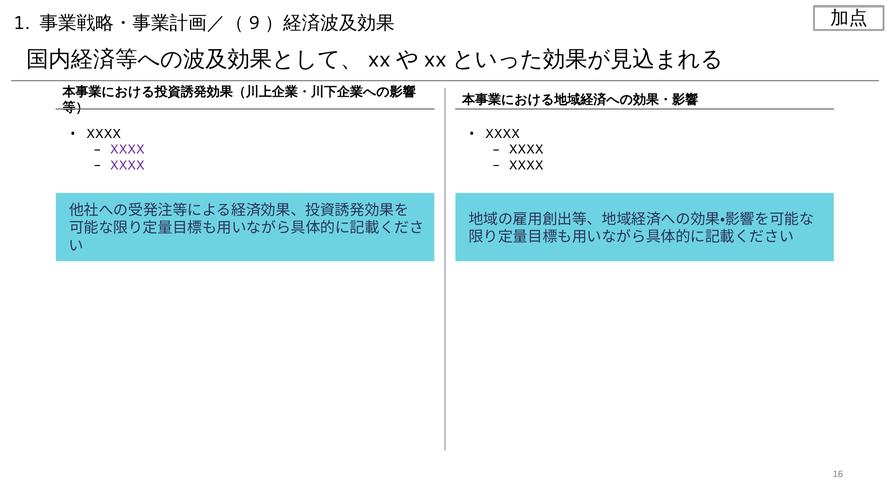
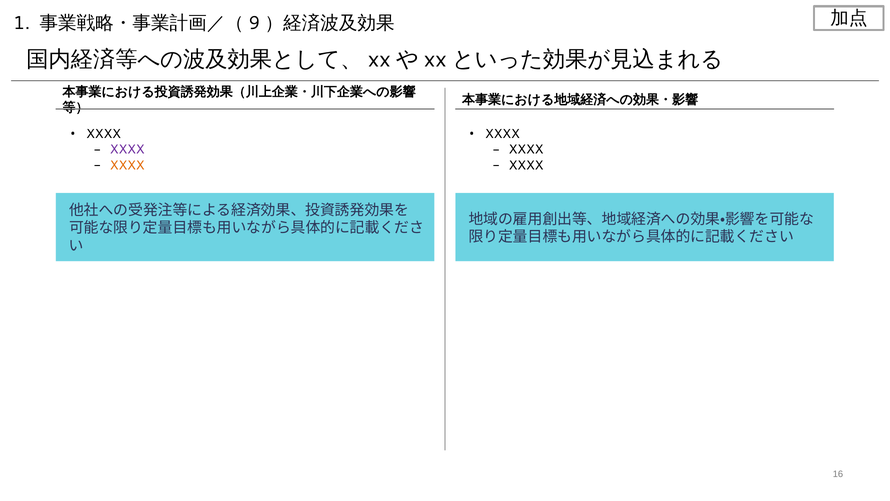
XXXX at (127, 165) colour: purple -> orange
